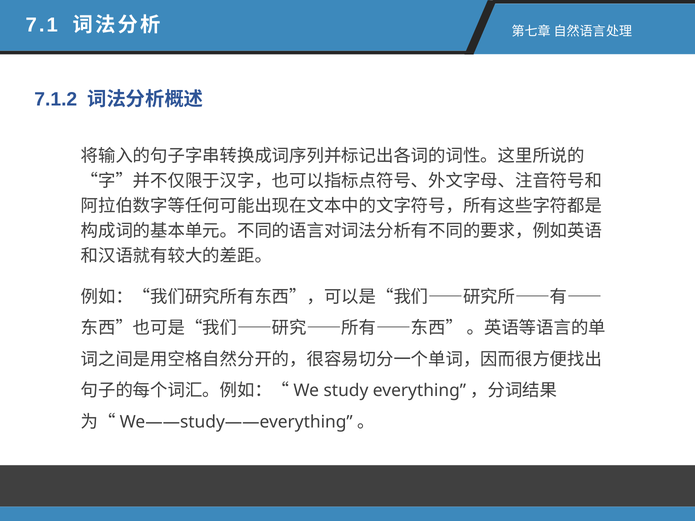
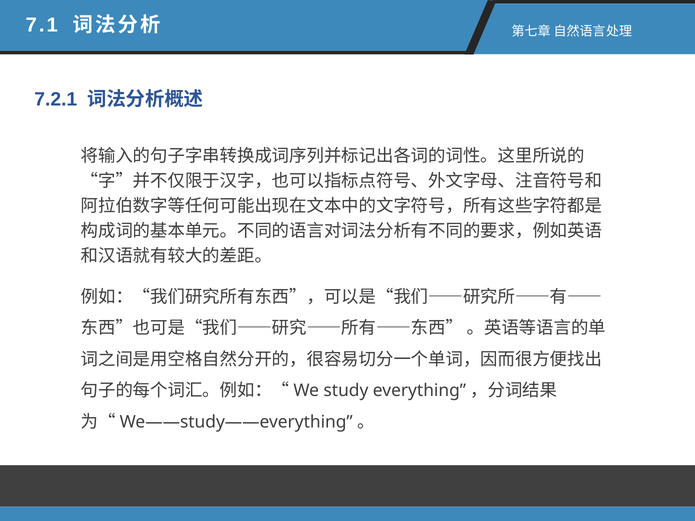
7.1.2: 7.1.2 -> 7.2.1
